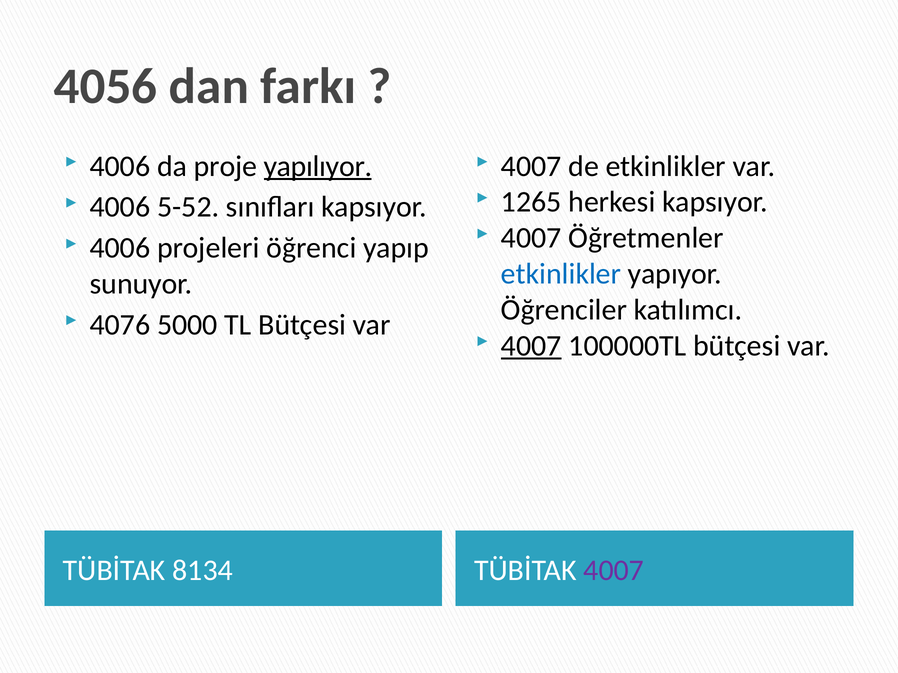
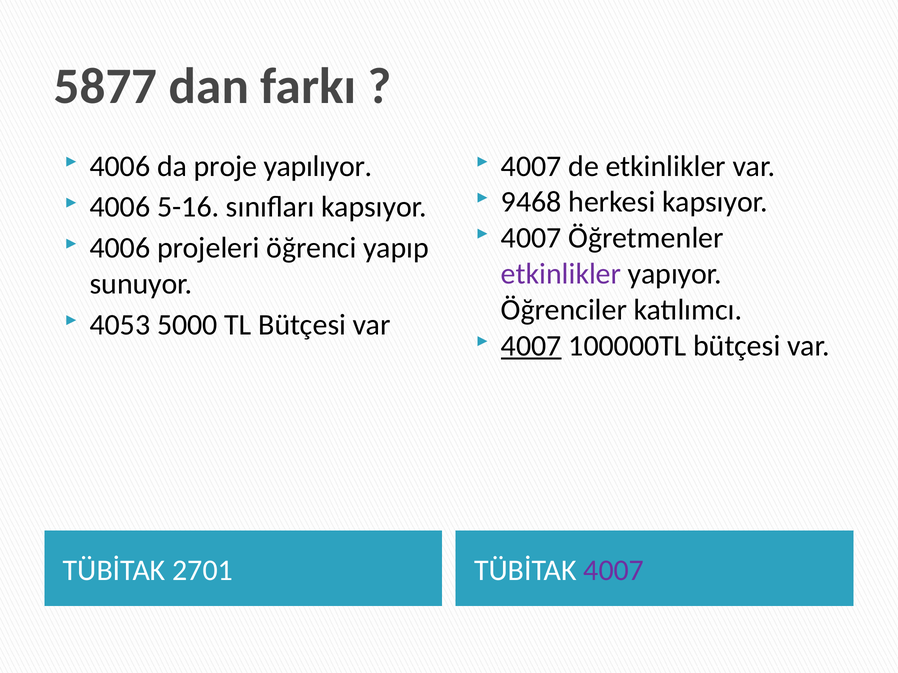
4056: 4056 -> 5877
yapılıyor underline: present -> none
1265: 1265 -> 9468
5-52: 5-52 -> 5-16
etkinlikler at (561, 274) colour: blue -> purple
4076: 4076 -> 4053
8134: 8134 -> 2701
